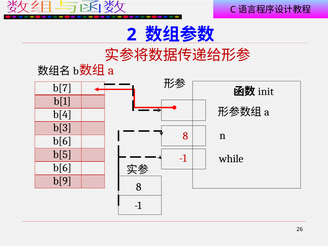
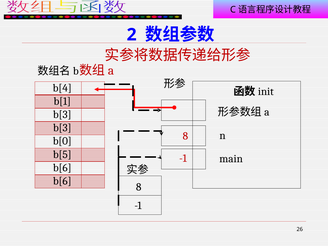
b[7: b[7 -> b[4
b[4 at (62, 114): b[4 -> b[3
b[6 at (62, 141): b[6 -> b[0
while: while -> main
b[9 at (62, 181): b[9 -> b[6
